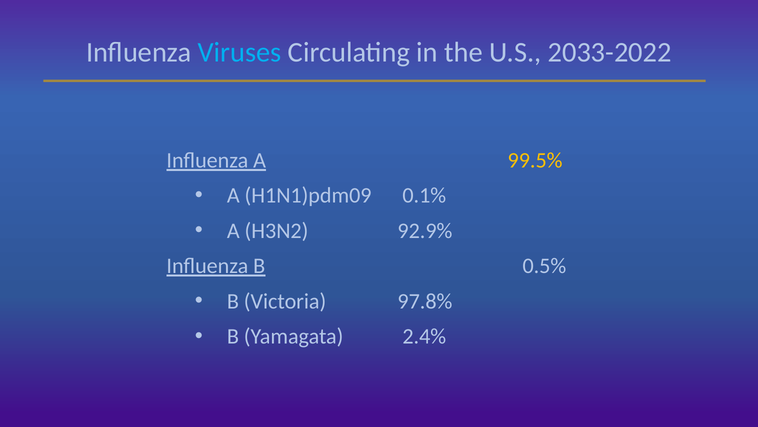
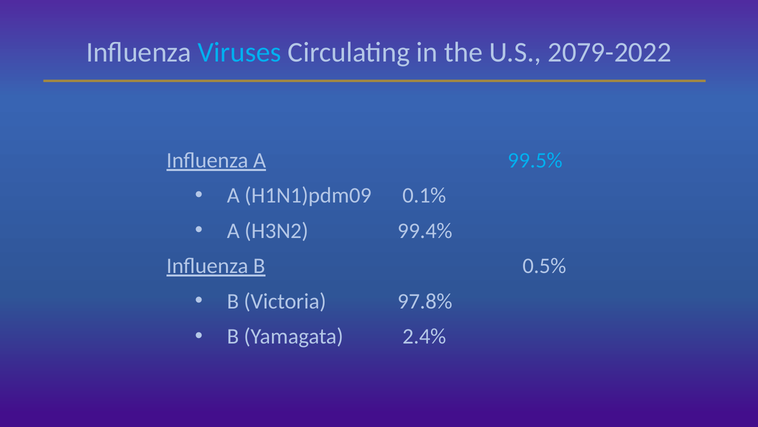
2033-2022: 2033-2022 -> 2079-2022
99.5% colour: yellow -> light blue
92.9%: 92.9% -> 99.4%
